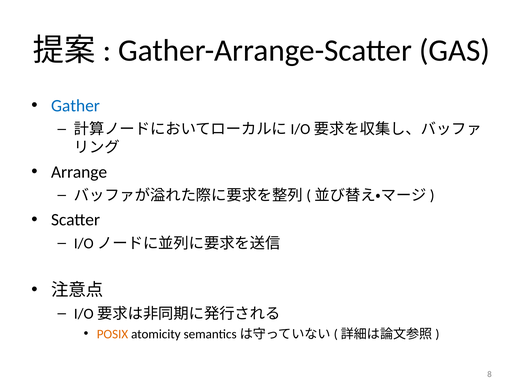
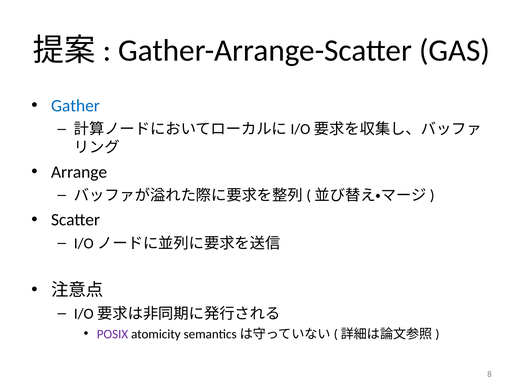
POSIX colour: orange -> purple
